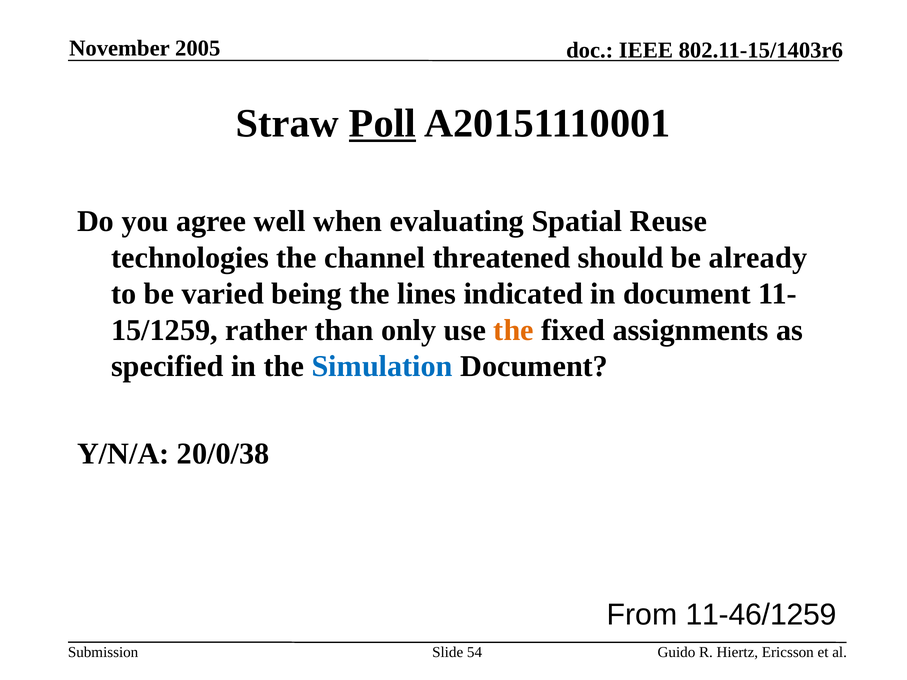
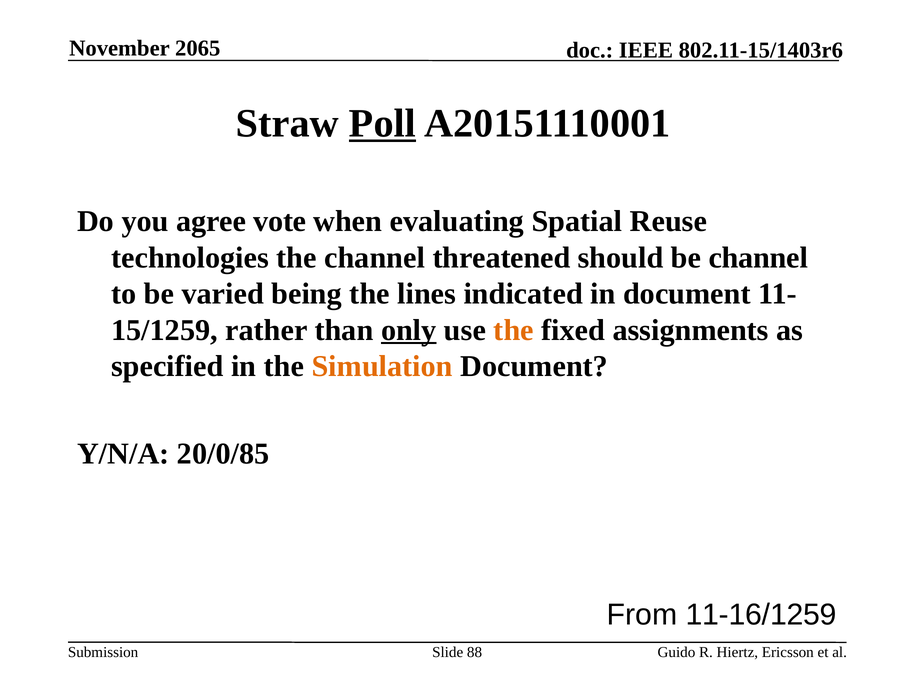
2005: 2005 -> 2065
well: well -> vote
be already: already -> channel
only underline: none -> present
Simulation colour: blue -> orange
20/0/38: 20/0/38 -> 20/0/85
11-46/1259: 11-46/1259 -> 11-16/1259
54: 54 -> 88
